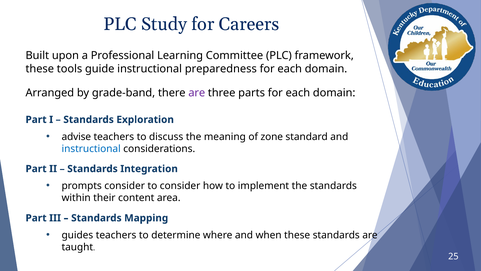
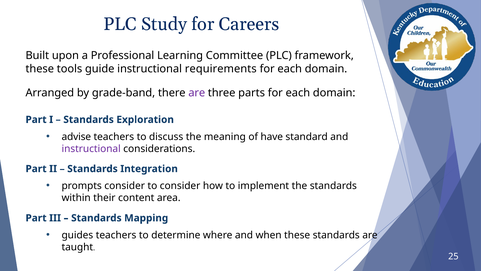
preparedness: preparedness -> requirements
zone: zone -> have
instructional at (91, 149) colour: blue -> purple
